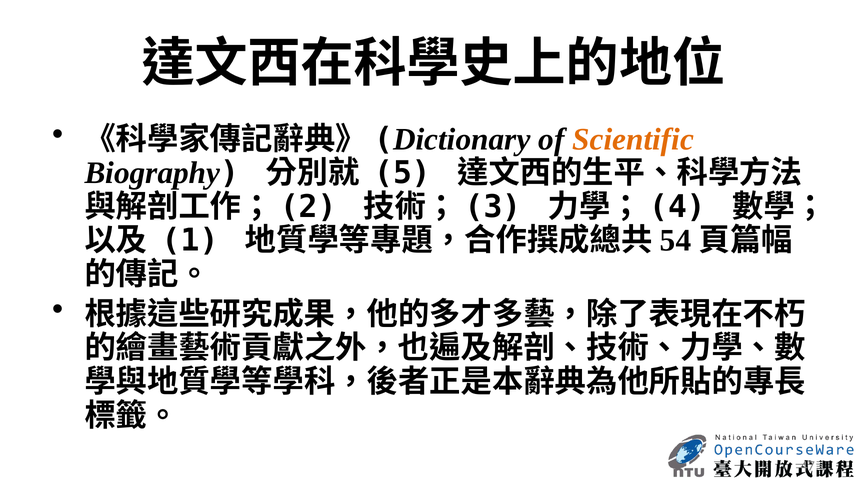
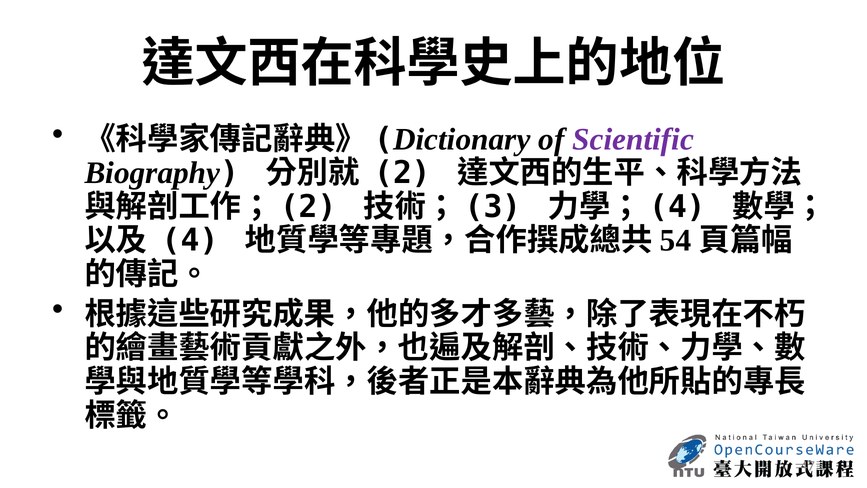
Scientific colour: orange -> purple
5: 5 -> 2
1: 1 -> 4
